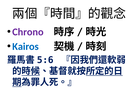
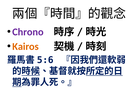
Kairos colour: blue -> orange
